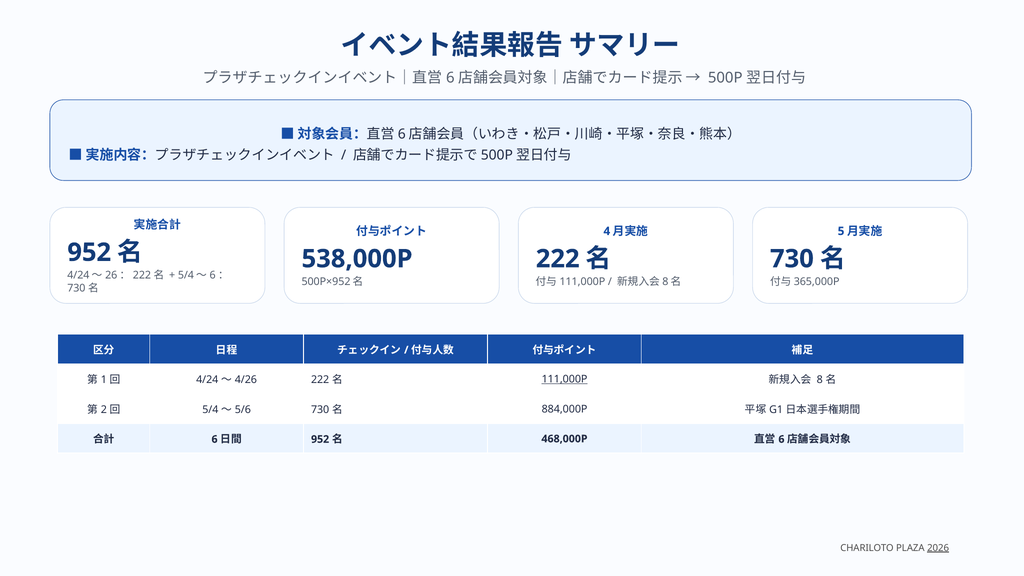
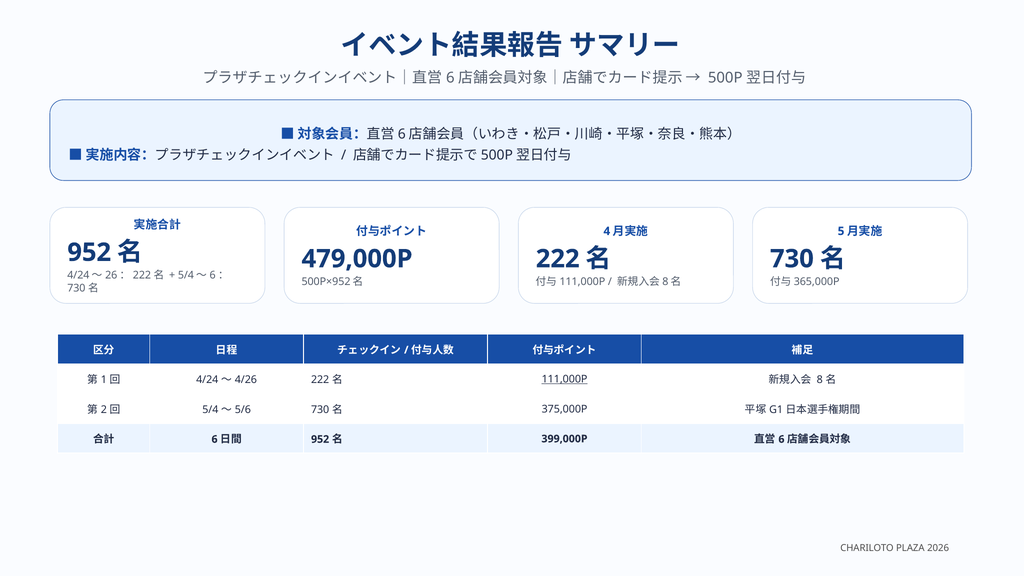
538,000P: 538,000P -> 479,000P
884,000P: 884,000P -> 375,000P
468,000P: 468,000P -> 399,000P
2026 underline: present -> none
